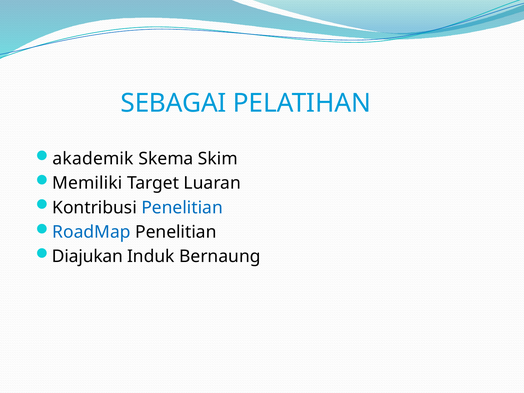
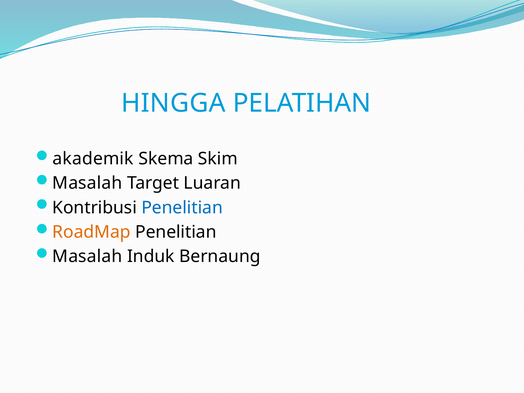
SEBAGAI: SEBAGAI -> HINGGA
Memiliki at (87, 183): Memiliki -> Masalah
RoadMap colour: blue -> orange
Diajukan at (87, 257): Diajukan -> Masalah
